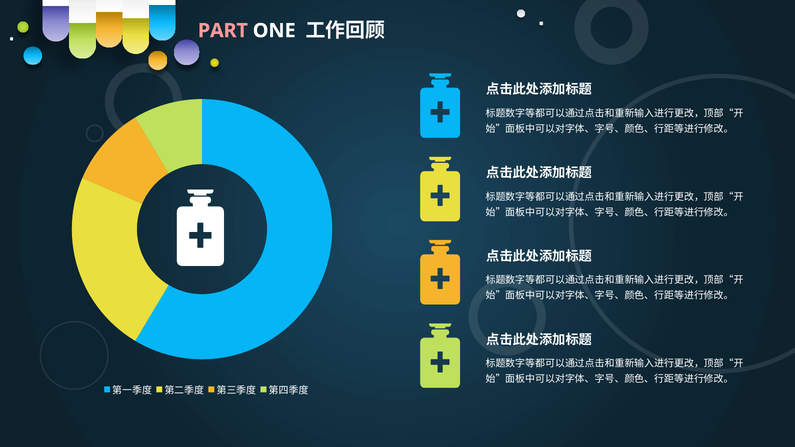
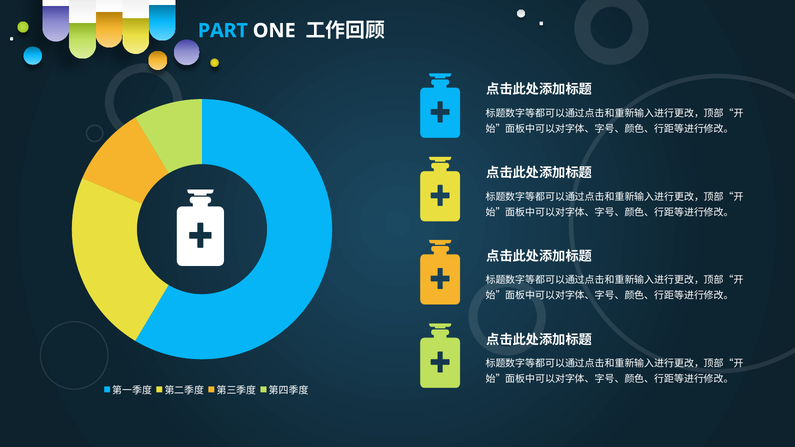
PART colour: pink -> light blue
